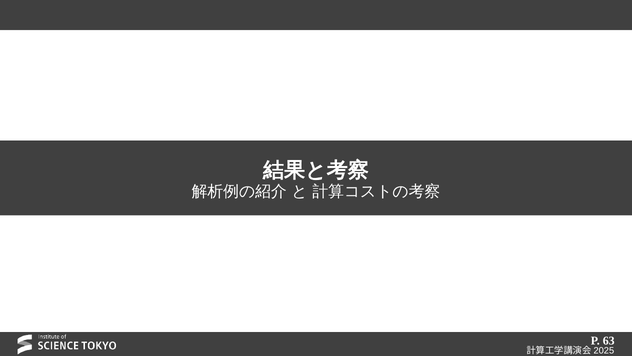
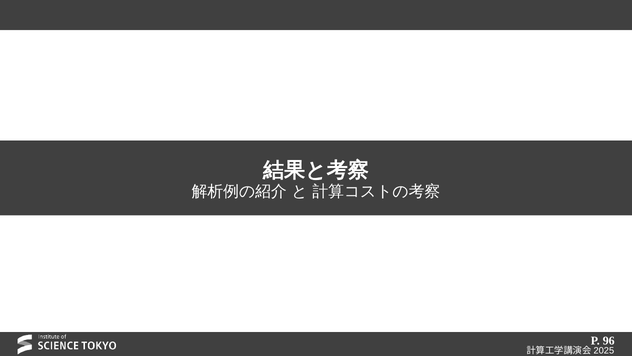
63: 63 -> 96
